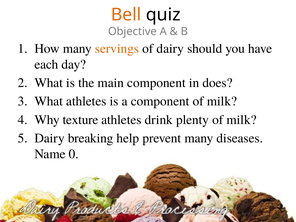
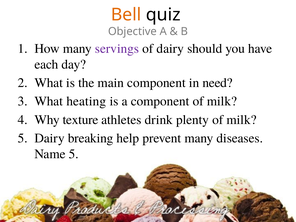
servings colour: orange -> purple
does: does -> need
What athletes: athletes -> heating
Name 0: 0 -> 5
